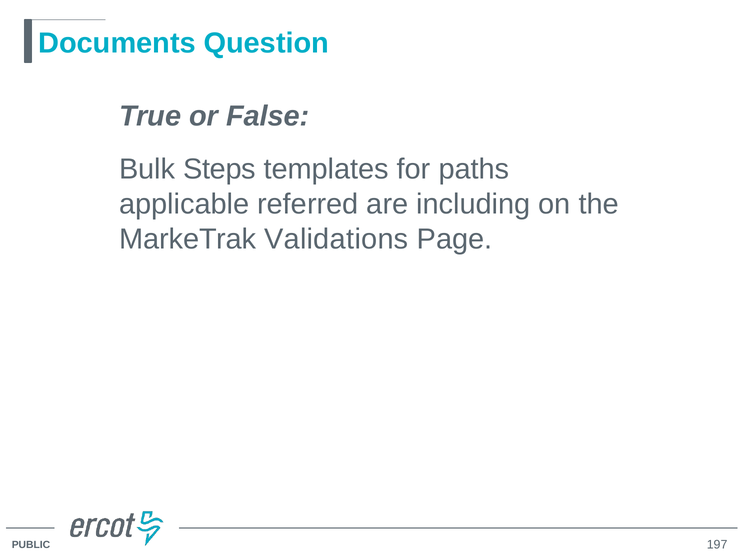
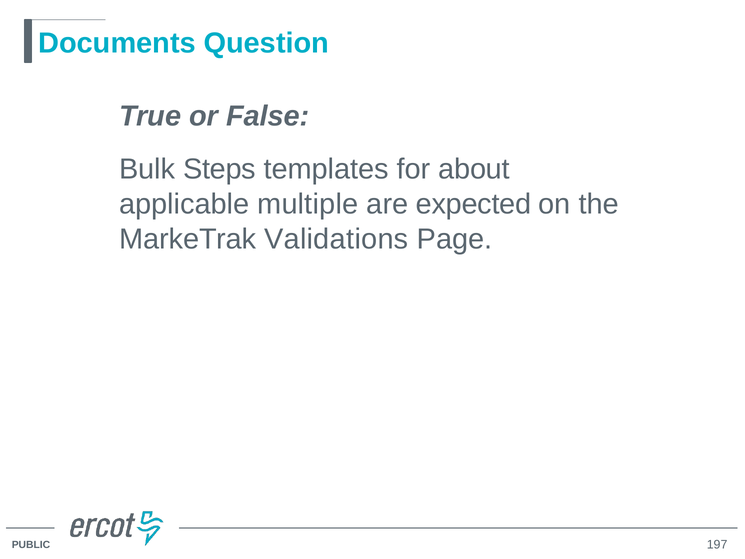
paths: paths -> about
referred: referred -> multiple
including: including -> expected
